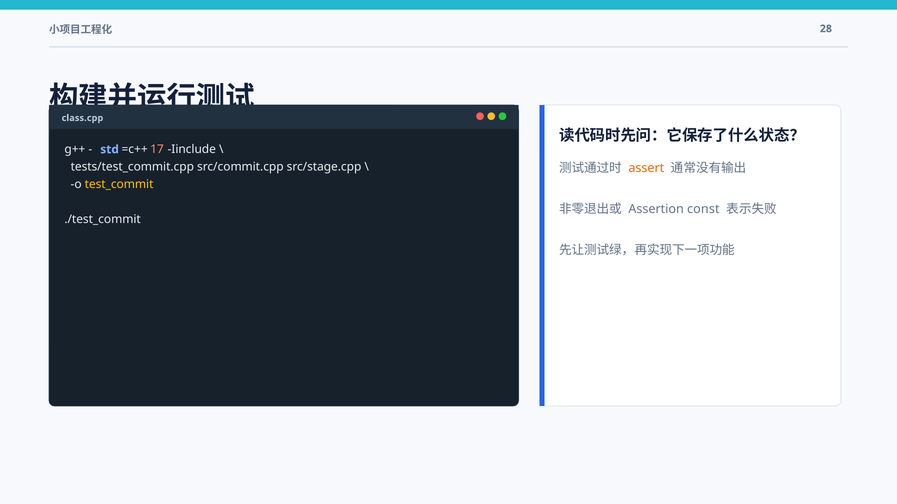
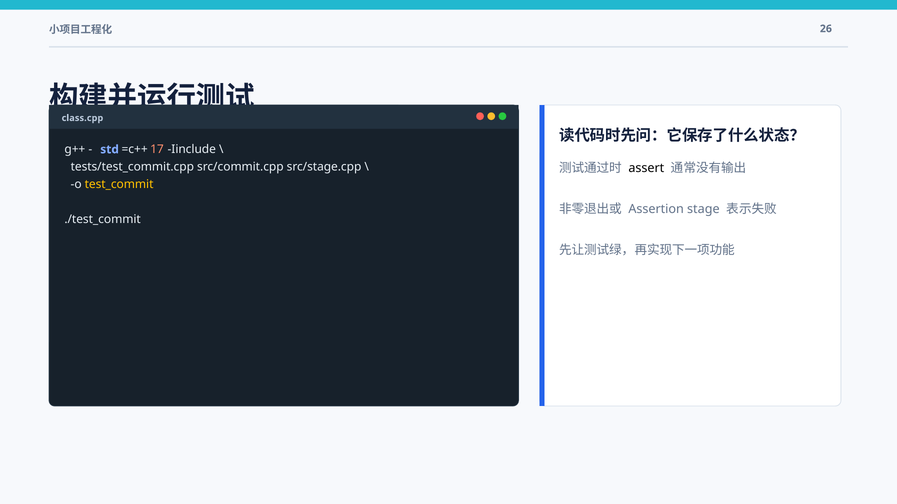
28: 28 -> 26
assert colour: orange -> black
const: const -> stage
